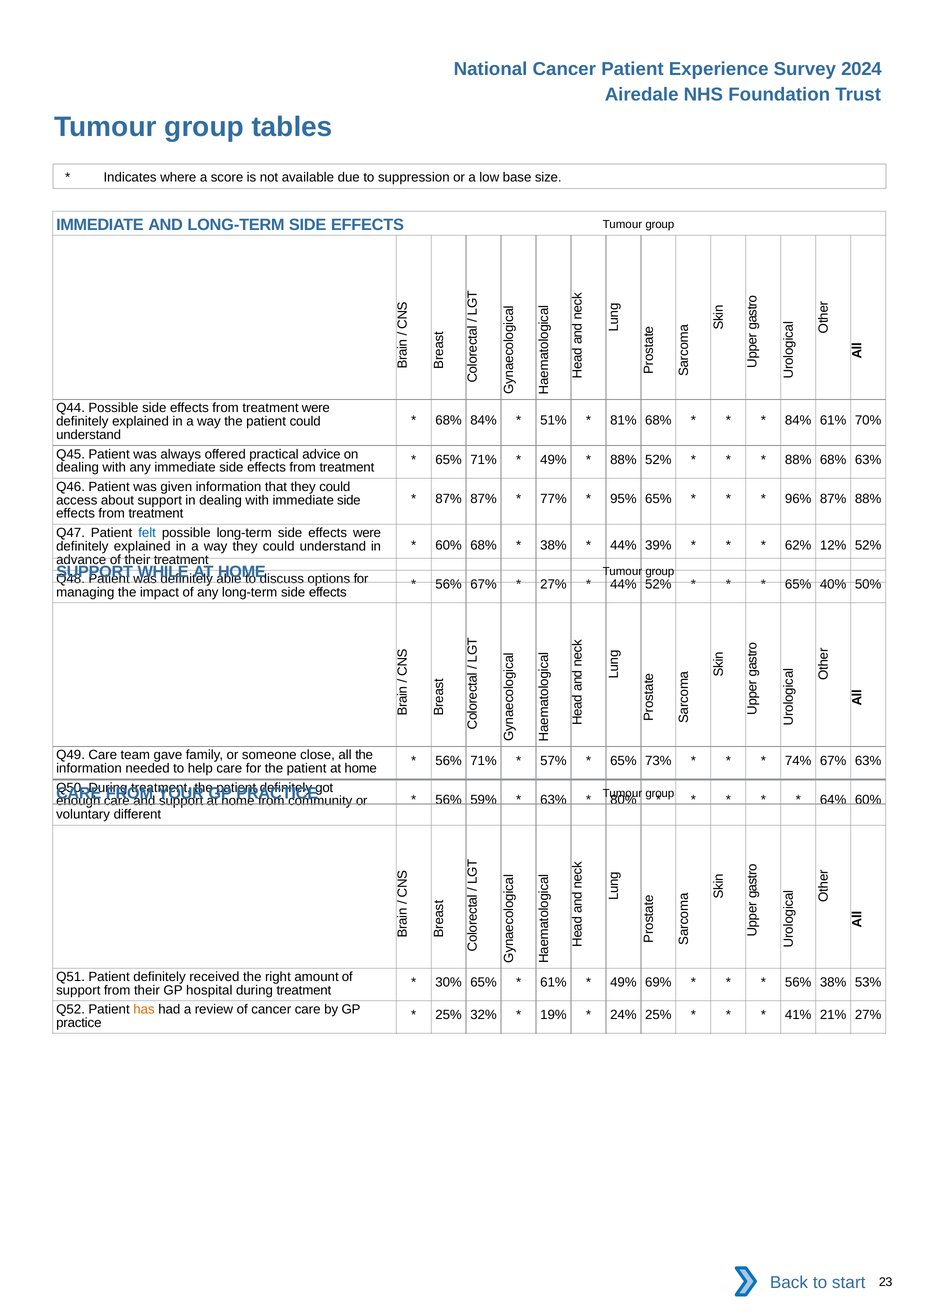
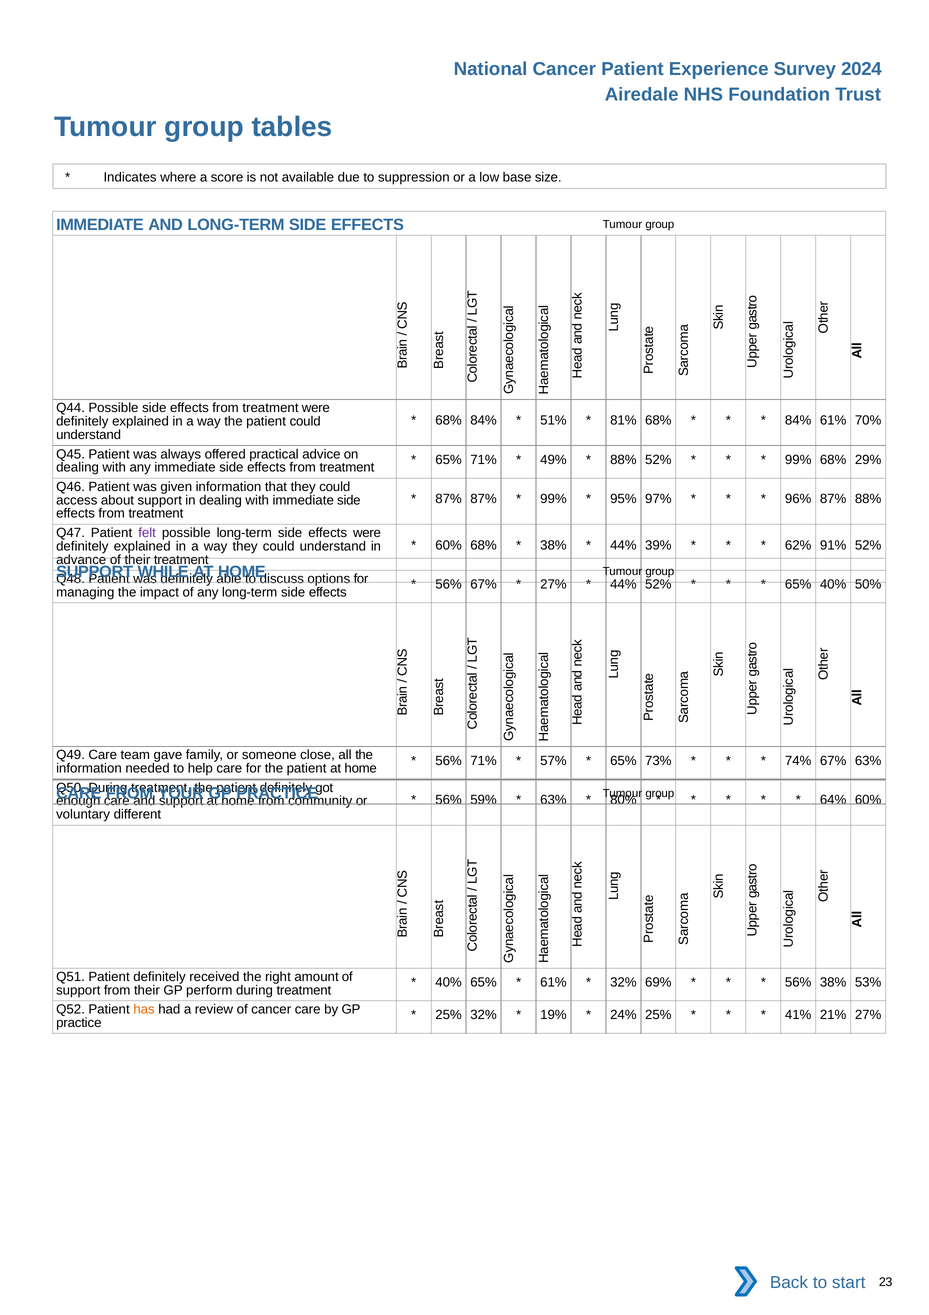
88% at (798, 460): 88% -> 99%
68% 63%: 63% -> 29%
77% at (553, 499): 77% -> 99%
95% 65%: 65% -> 97%
felt colour: blue -> purple
12%: 12% -> 91%
30% at (449, 982): 30% -> 40%
49% at (623, 982): 49% -> 32%
hospital: hospital -> perform
